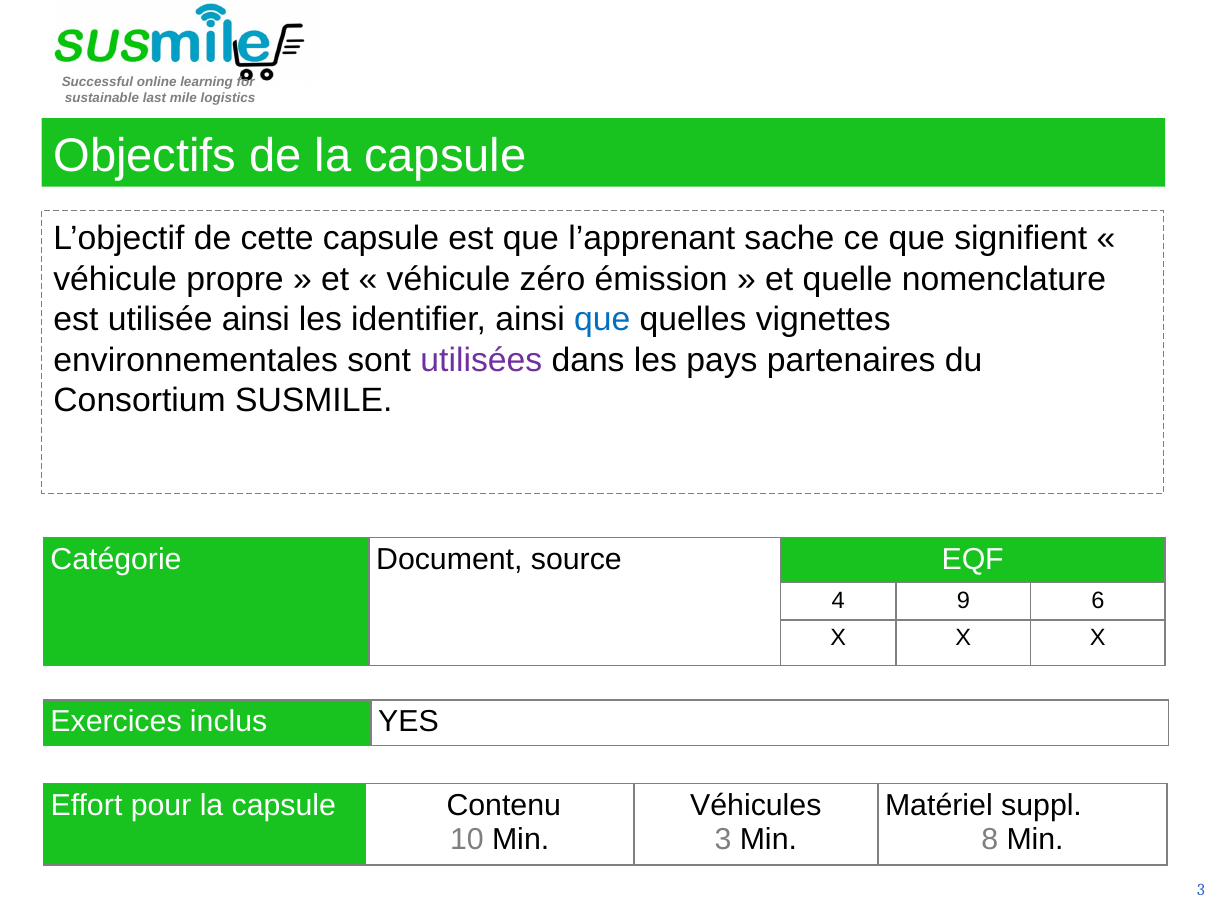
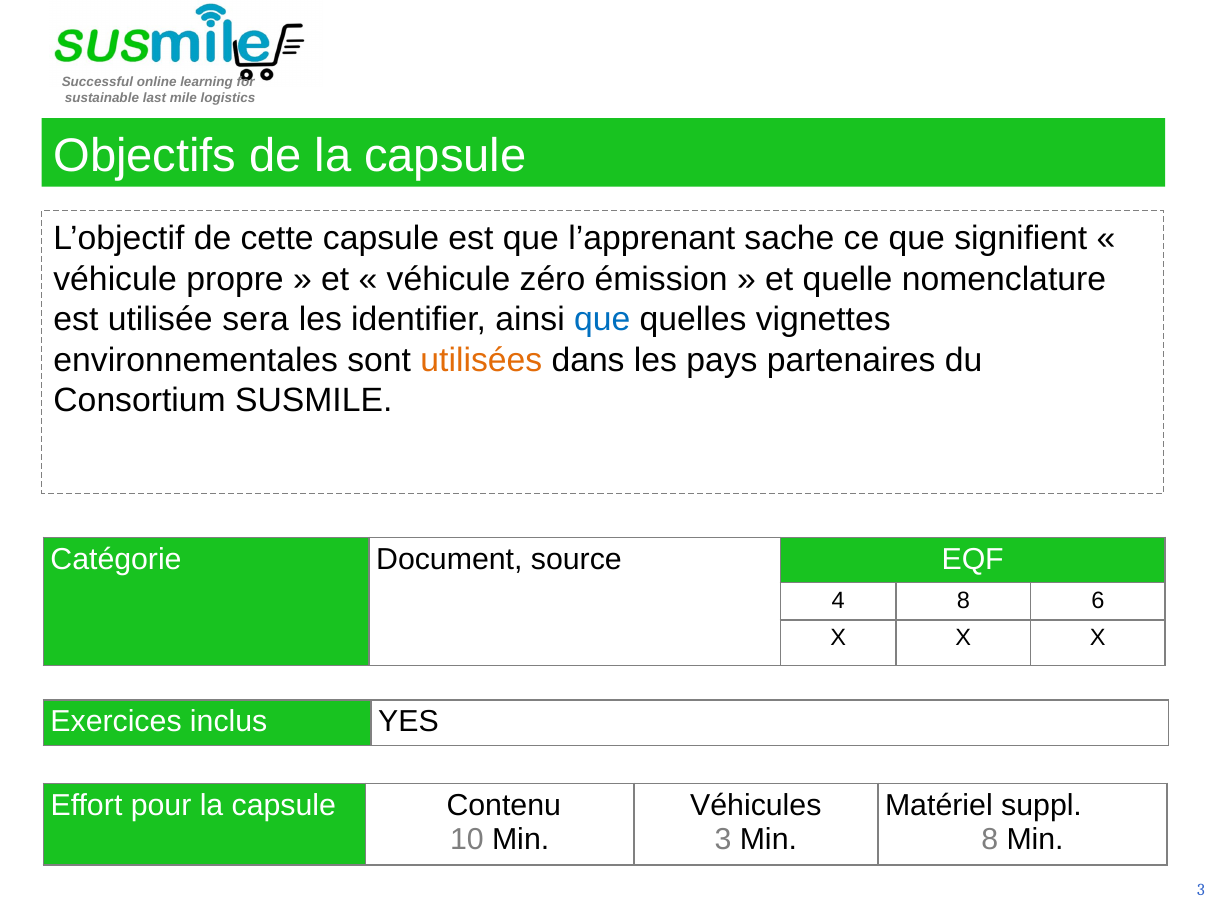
utilisée ainsi: ainsi -> sera
utilisées colour: purple -> orange
4 9: 9 -> 8
